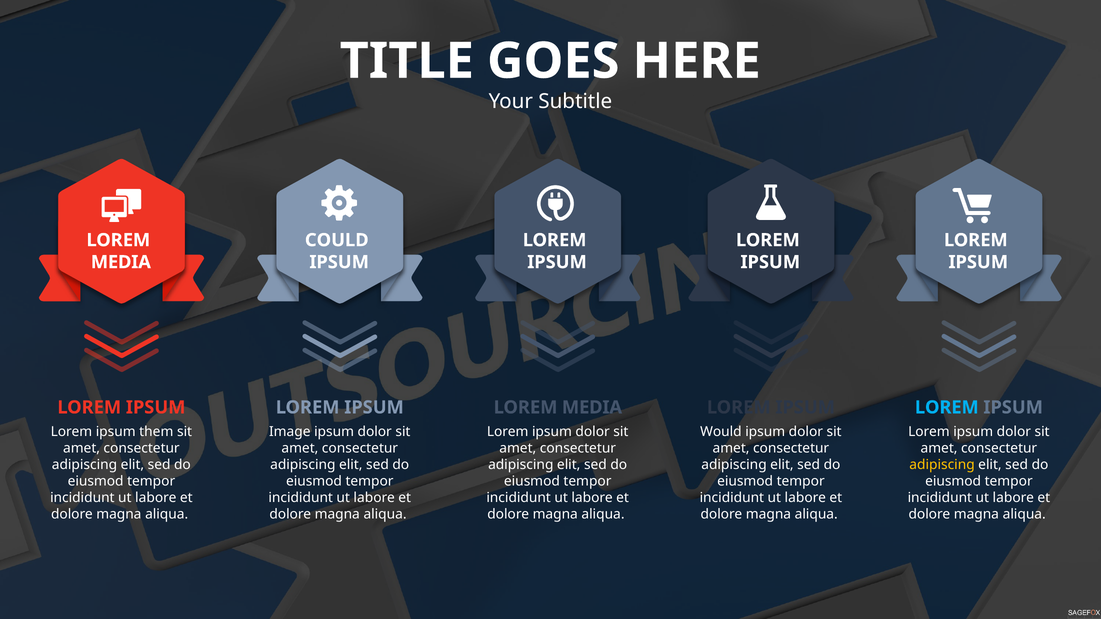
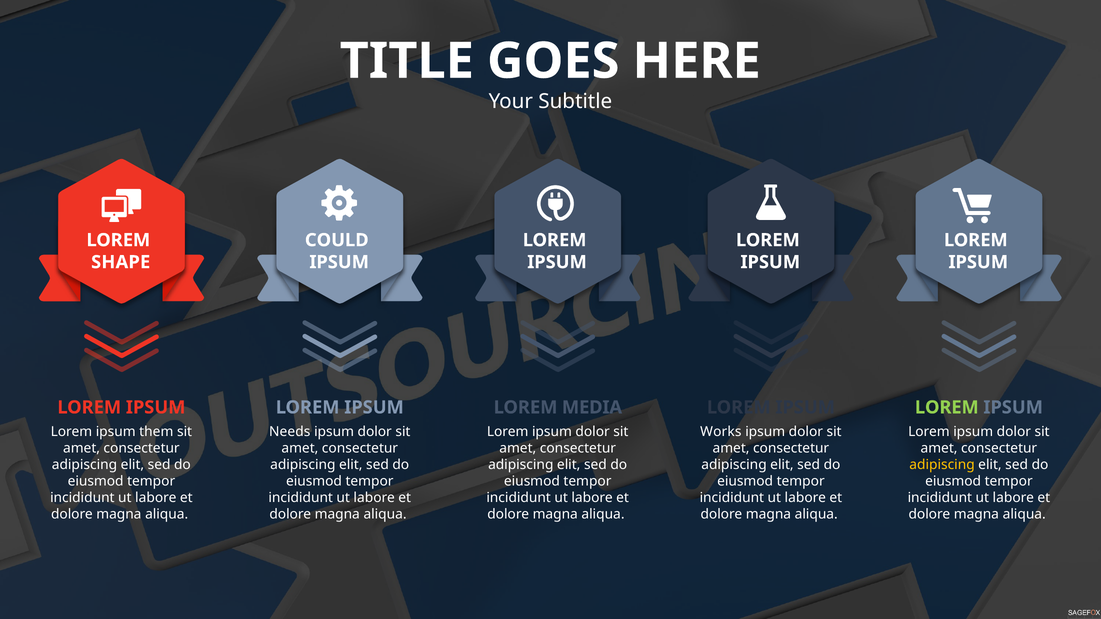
MEDIA at (121, 262): MEDIA -> SHAPE
LOREM at (947, 408) colour: light blue -> light green
Image: Image -> Needs
Would: Would -> Works
